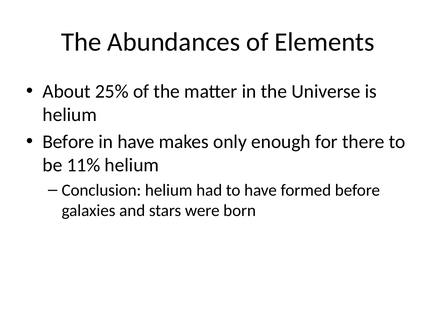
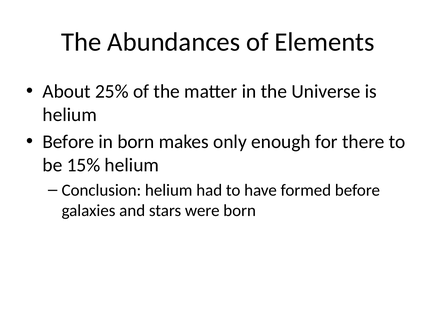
in have: have -> born
11%: 11% -> 15%
